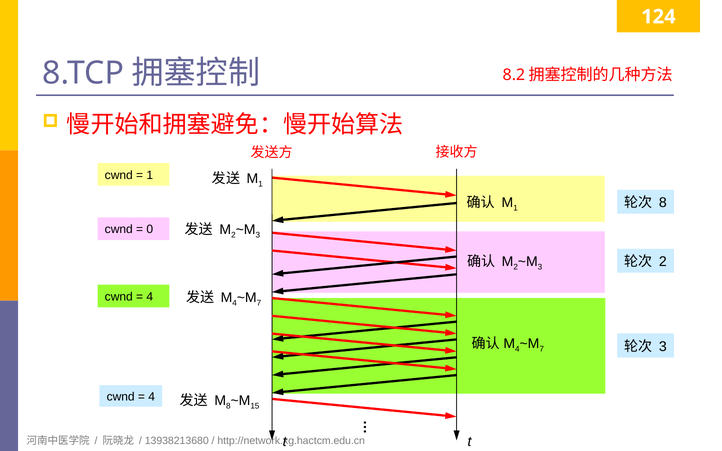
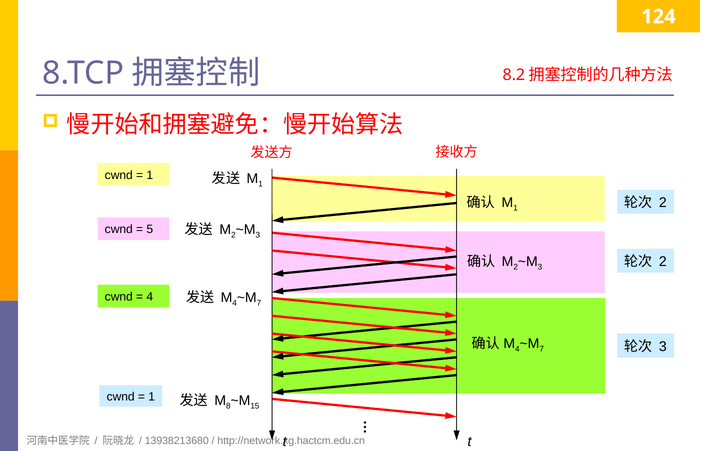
8 at (663, 203): 8 -> 2
0: 0 -> 5
4 at (152, 397): 4 -> 1
